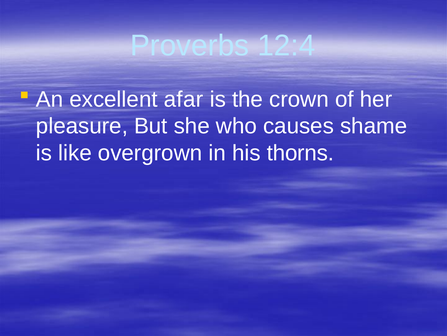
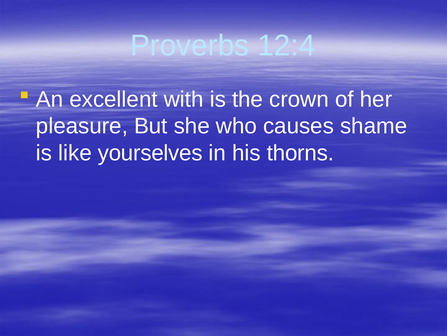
afar: afar -> with
overgrown: overgrown -> yourselves
